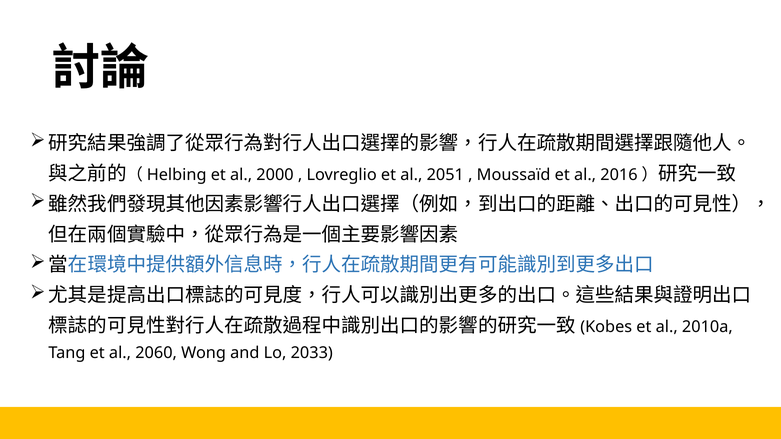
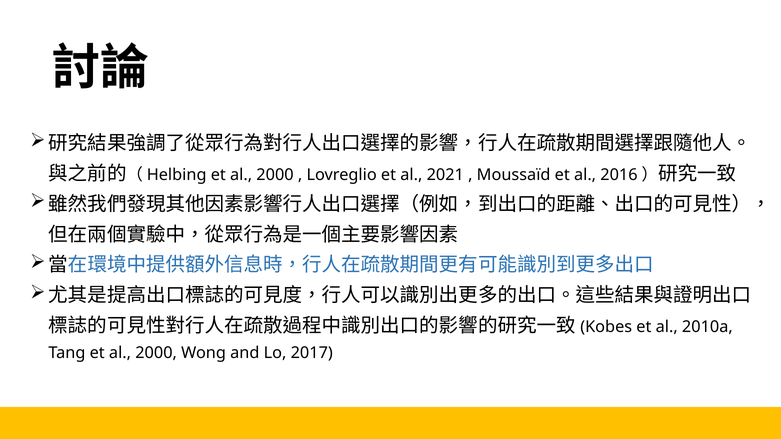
2051: 2051 -> 2021
Tang et al 2060: 2060 -> 2000
2033: 2033 -> 2017
